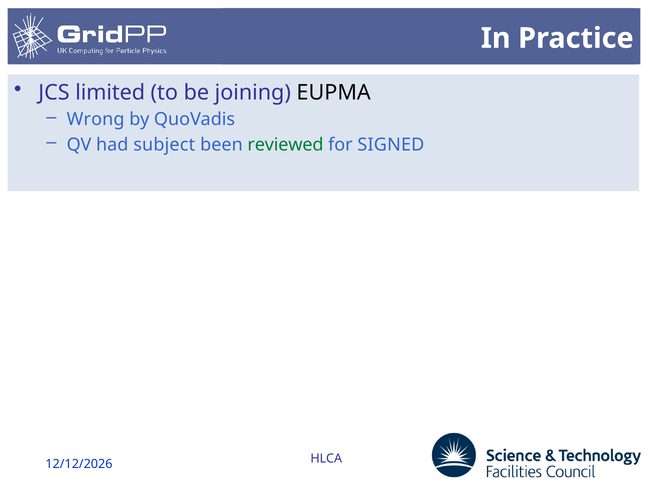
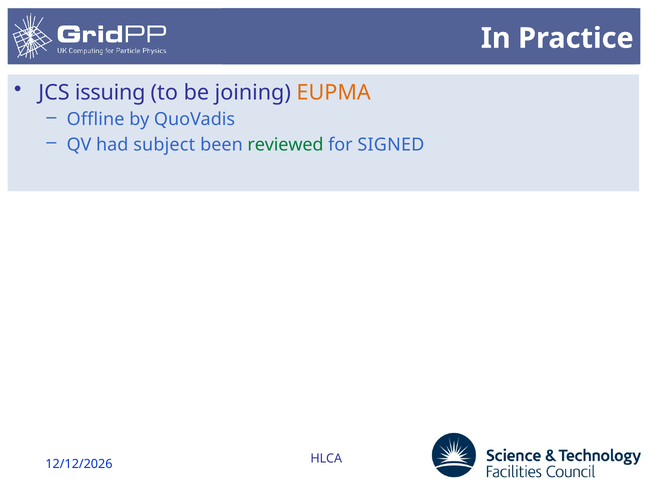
limited: limited -> issuing
EUPMA colour: black -> orange
Wrong: Wrong -> Offline
